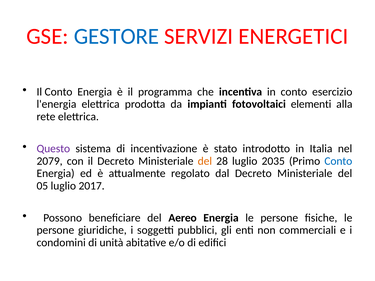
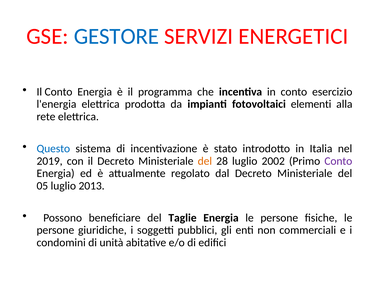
Questo colour: purple -> blue
2079: 2079 -> 2019
2035: 2035 -> 2002
Conto at (338, 161) colour: blue -> purple
2017: 2017 -> 2013
Aereo: Aereo -> Taglie
